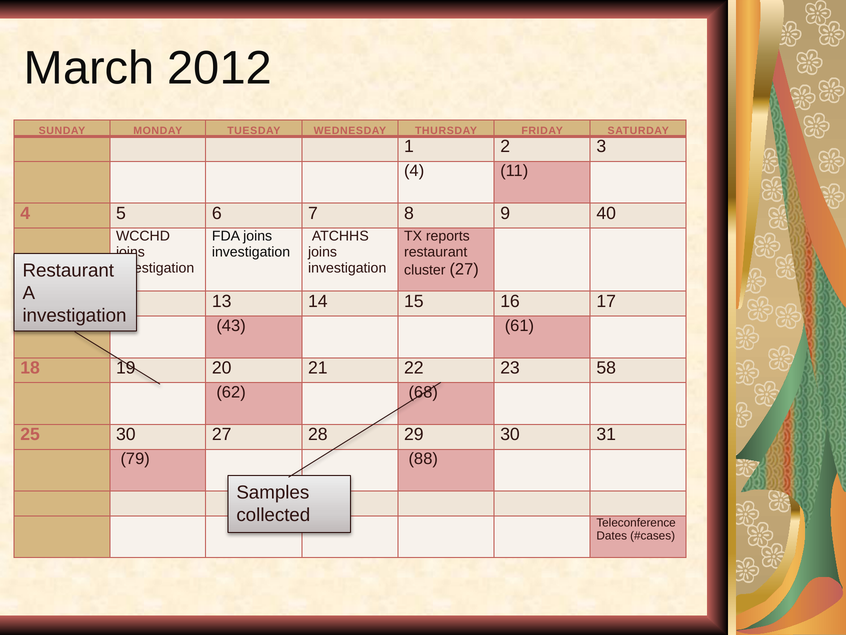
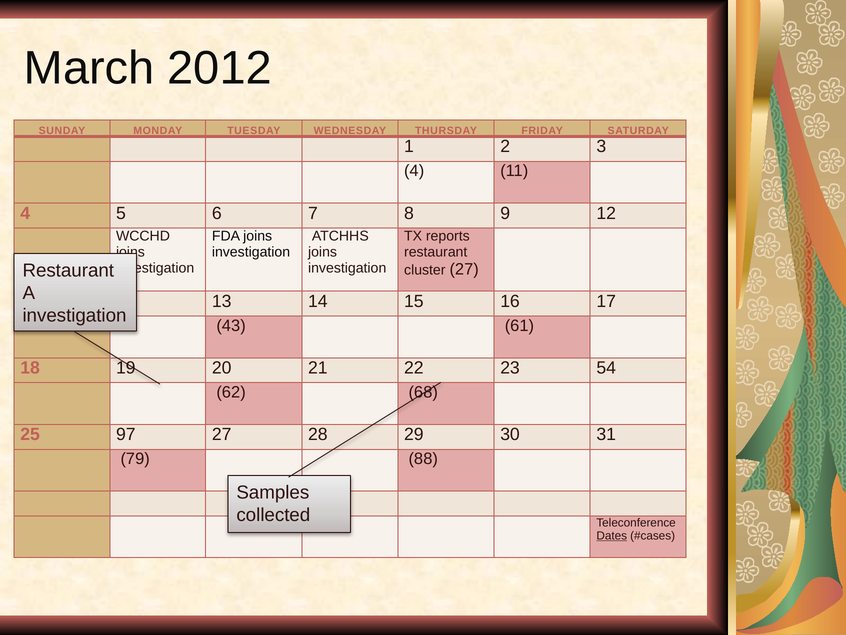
9 40: 40 -> 12
58: 58 -> 54
25 30: 30 -> 97
Dates underline: none -> present
